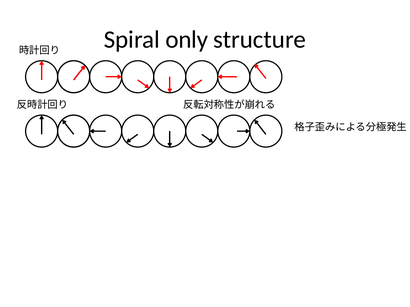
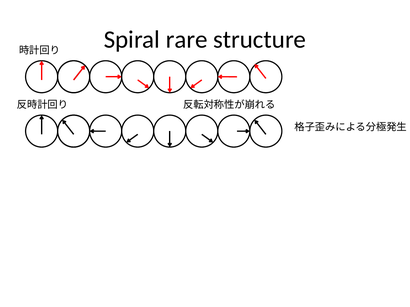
only: only -> rare
